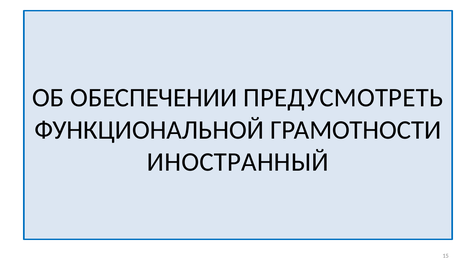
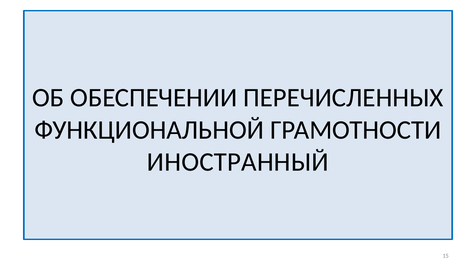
ПРЕДУСМОТРЕТЬ: ПРЕДУСМОТРЕТЬ -> ПЕРЕЧИСЛЕННЫХ
